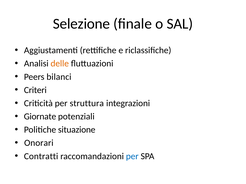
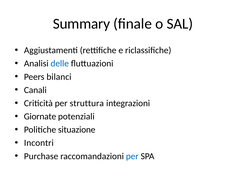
Selezione: Selezione -> Summary
delle colour: orange -> blue
Criteri: Criteri -> Canali
Onorari: Onorari -> Incontri
Contratti: Contratti -> Purchase
